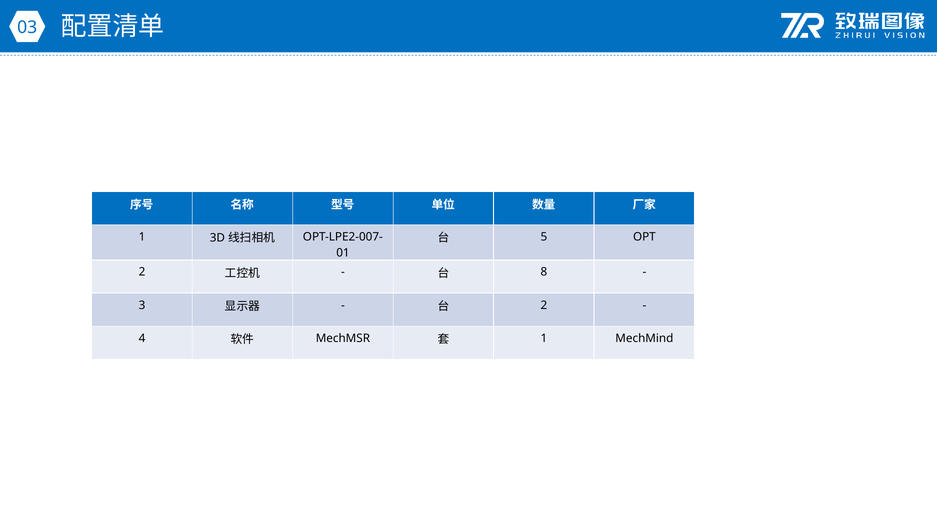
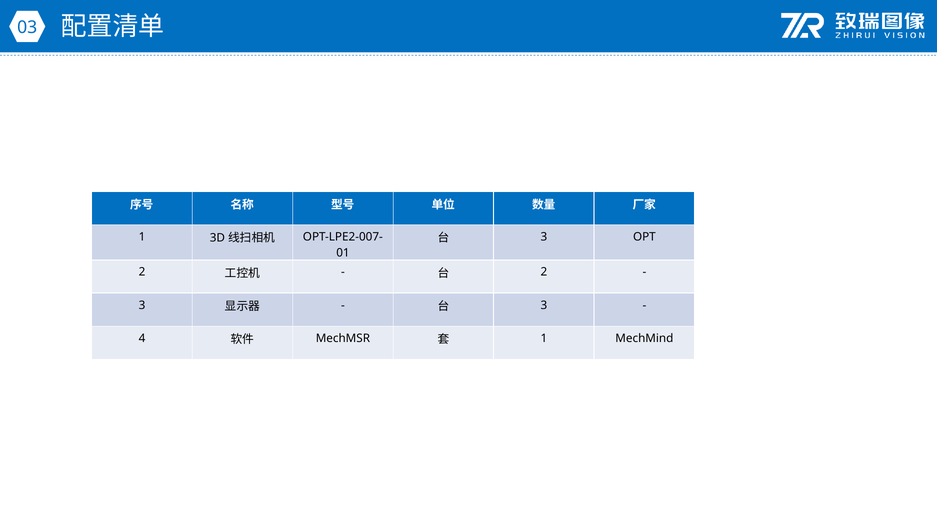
5 at (544, 237): 5 -> 3
8 at (544, 272): 8 -> 2
2 at (544, 305): 2 -> 3
